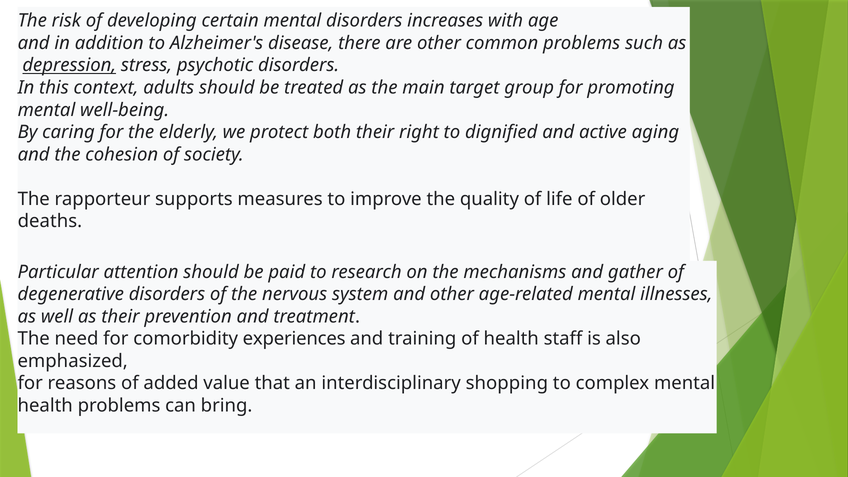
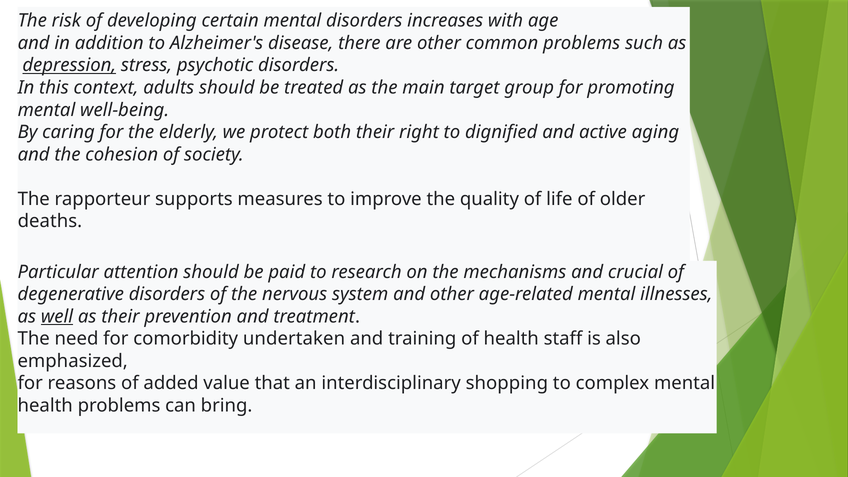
gather: gather -> crucial
well underline: none -> present
experiences: experiences -> undertaken
